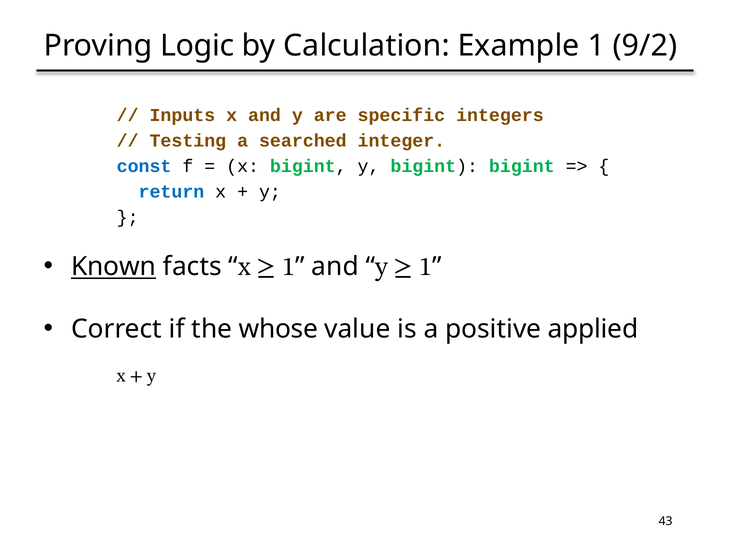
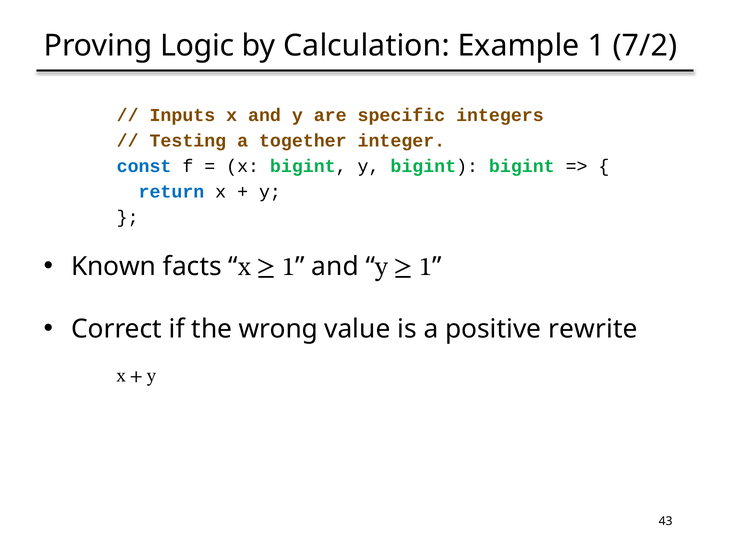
9/2: 9/2 -> 7/2
searched: searched -> together
Known underline: present -> none
whose: whose -> wrong
applied: applied -> rewrite
